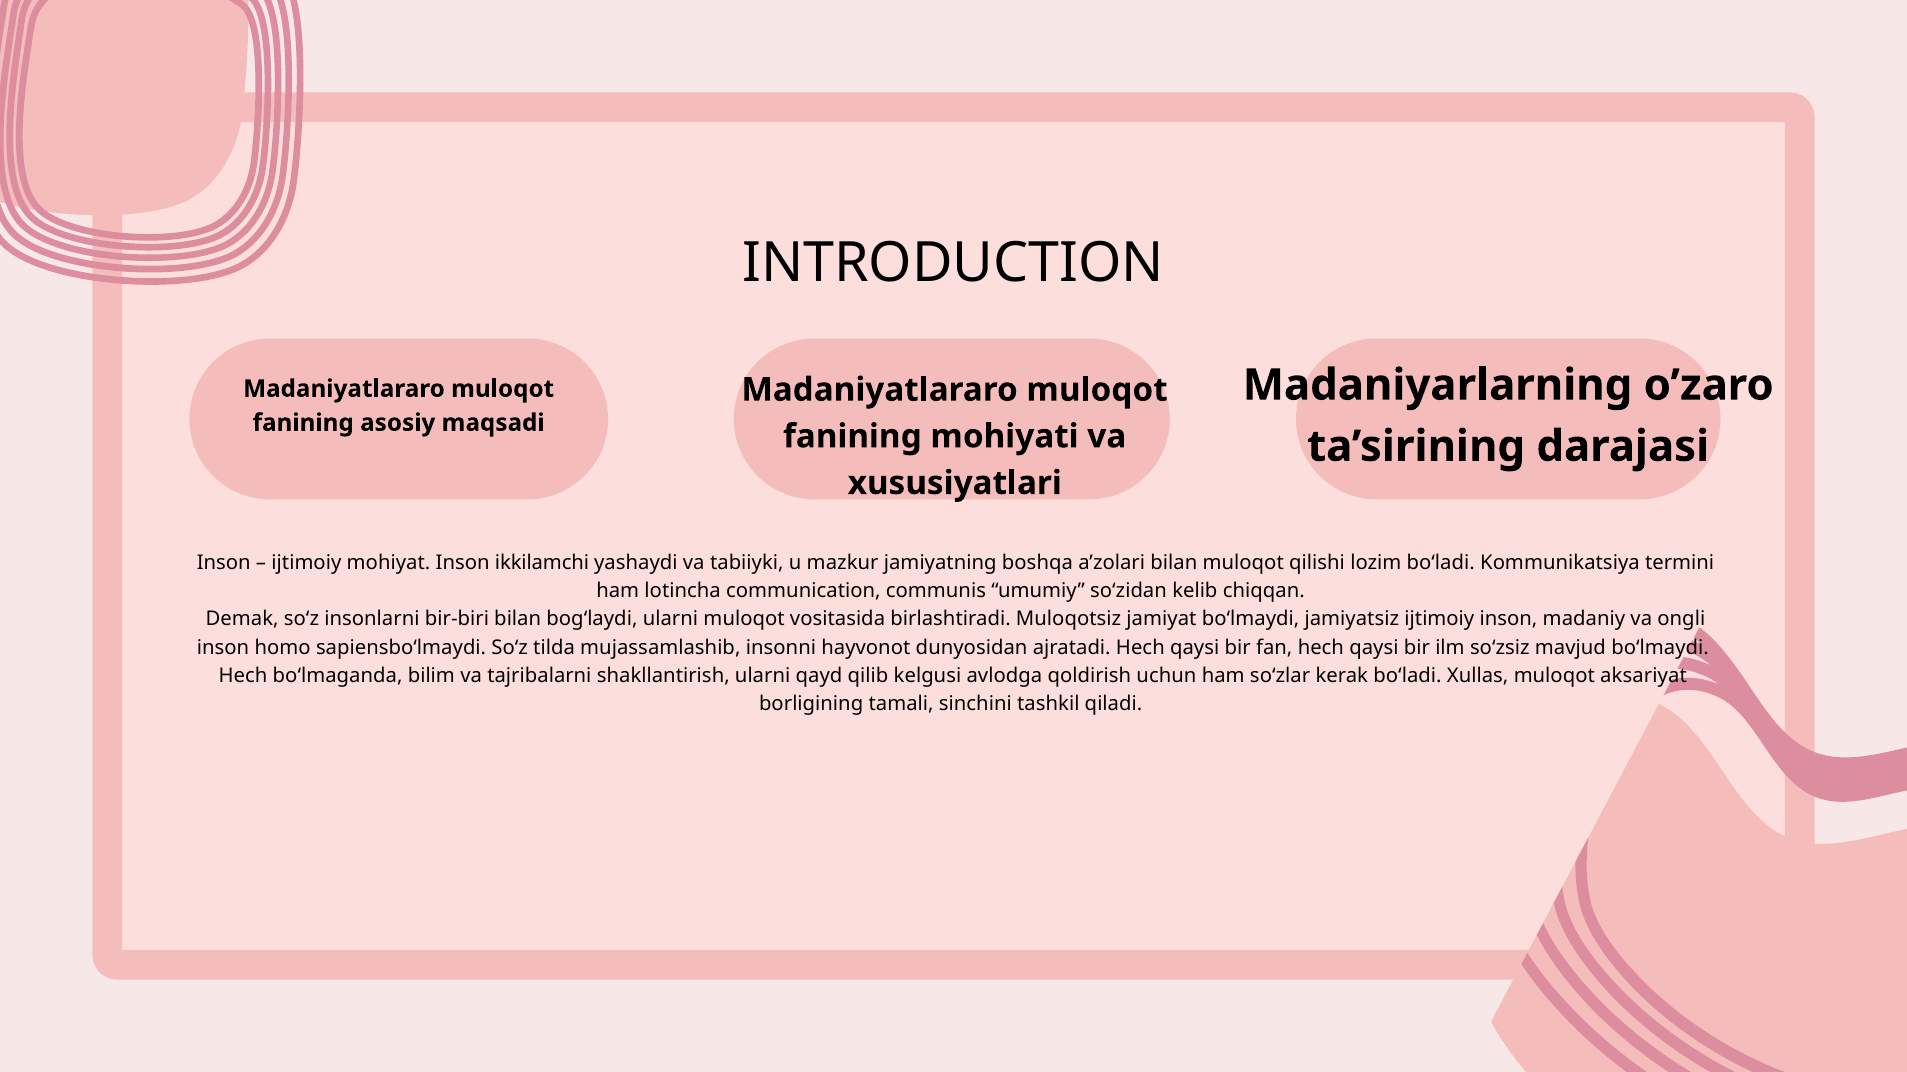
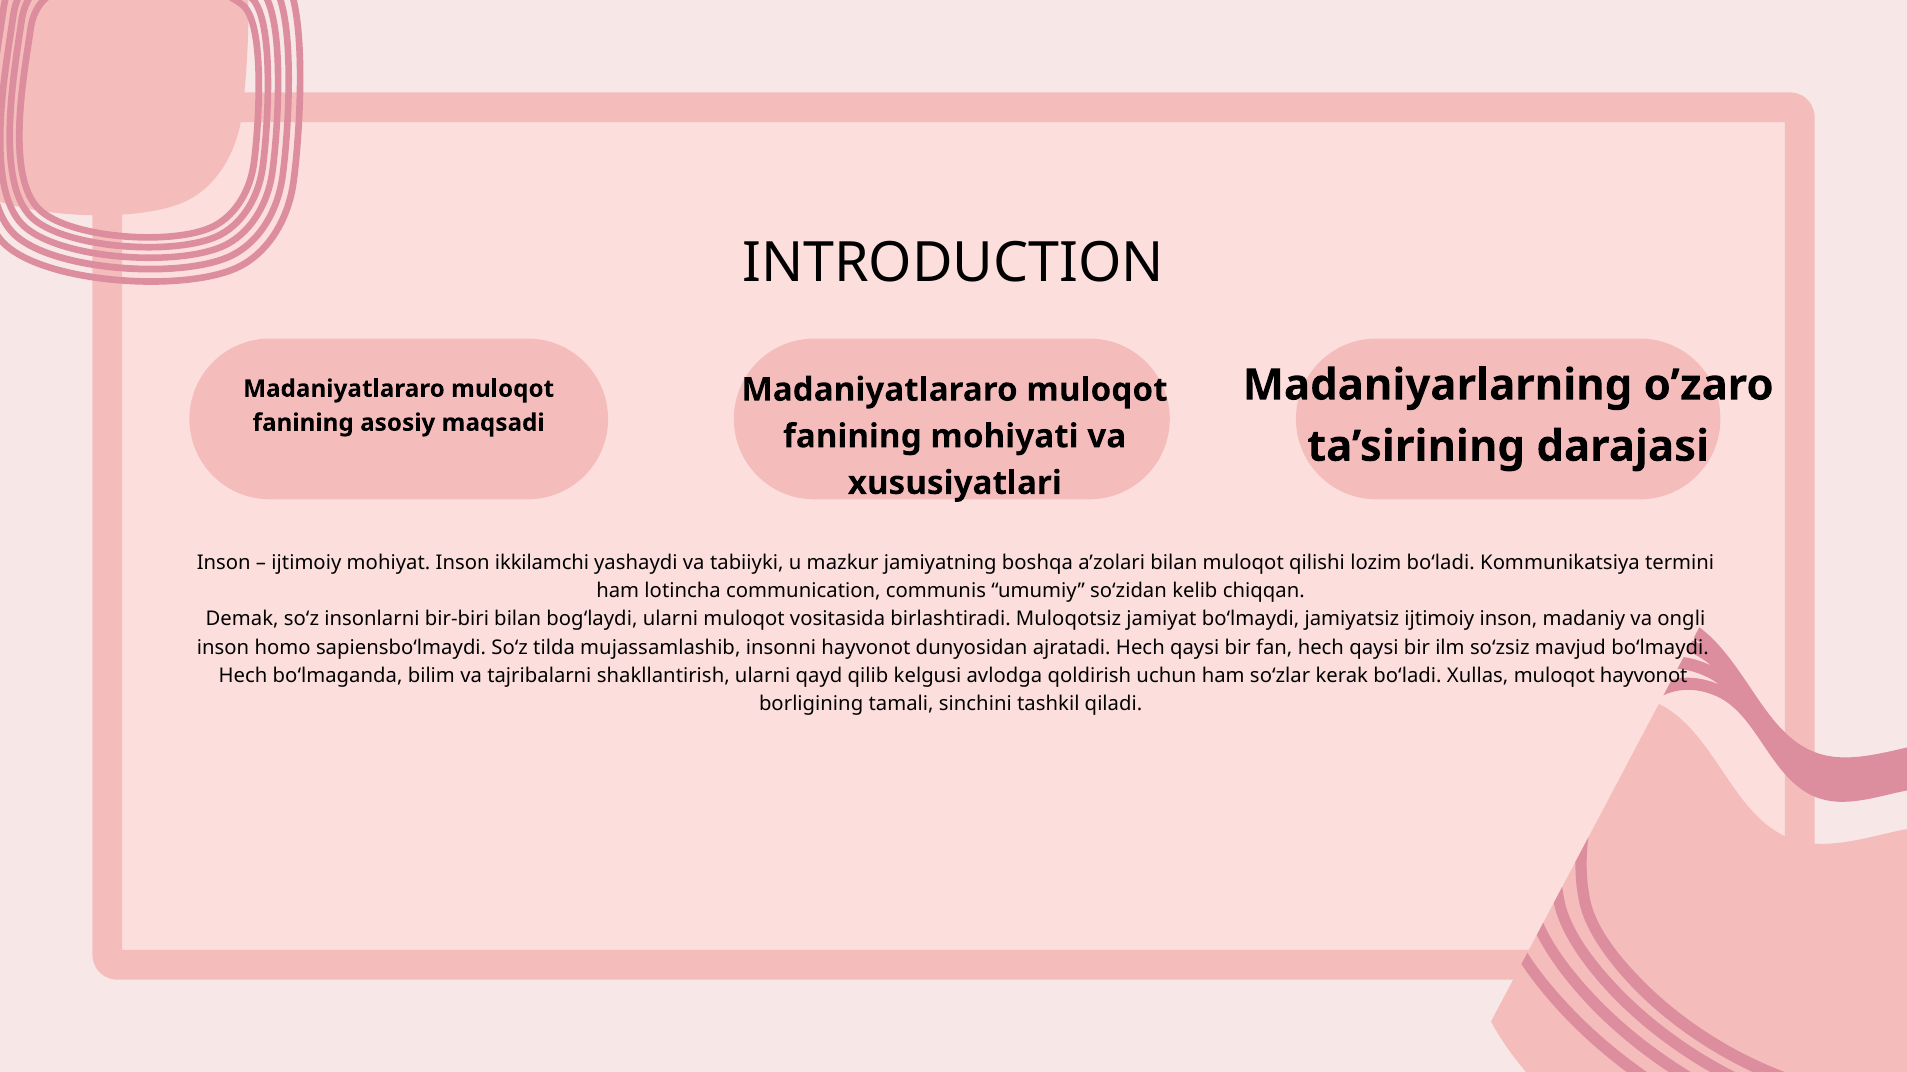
muloqot aksariyat: aksariyat -> hayvonot
